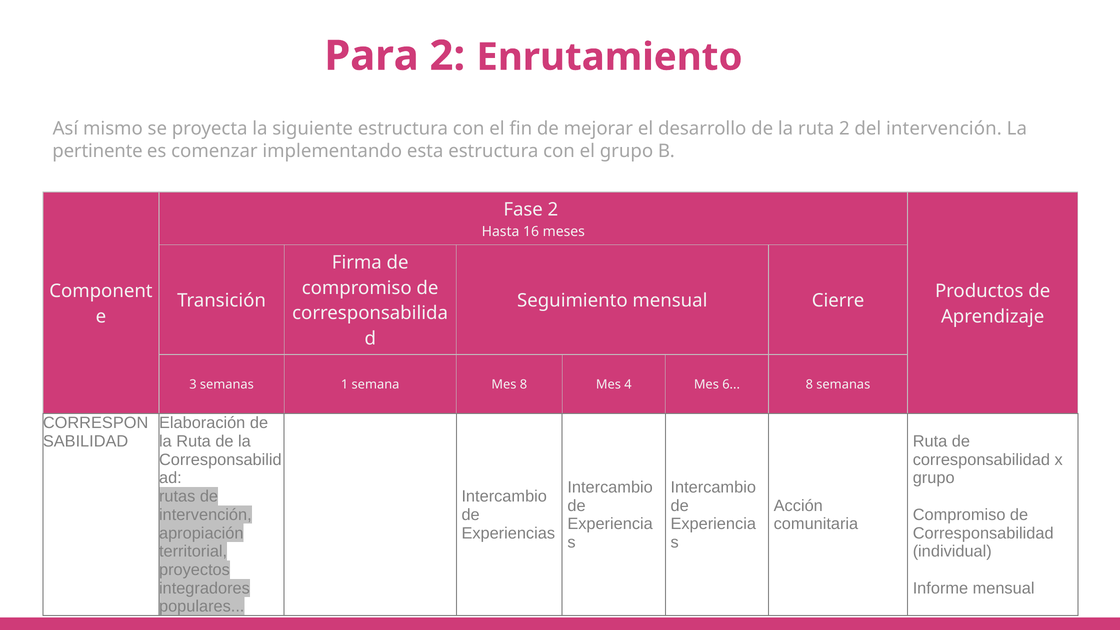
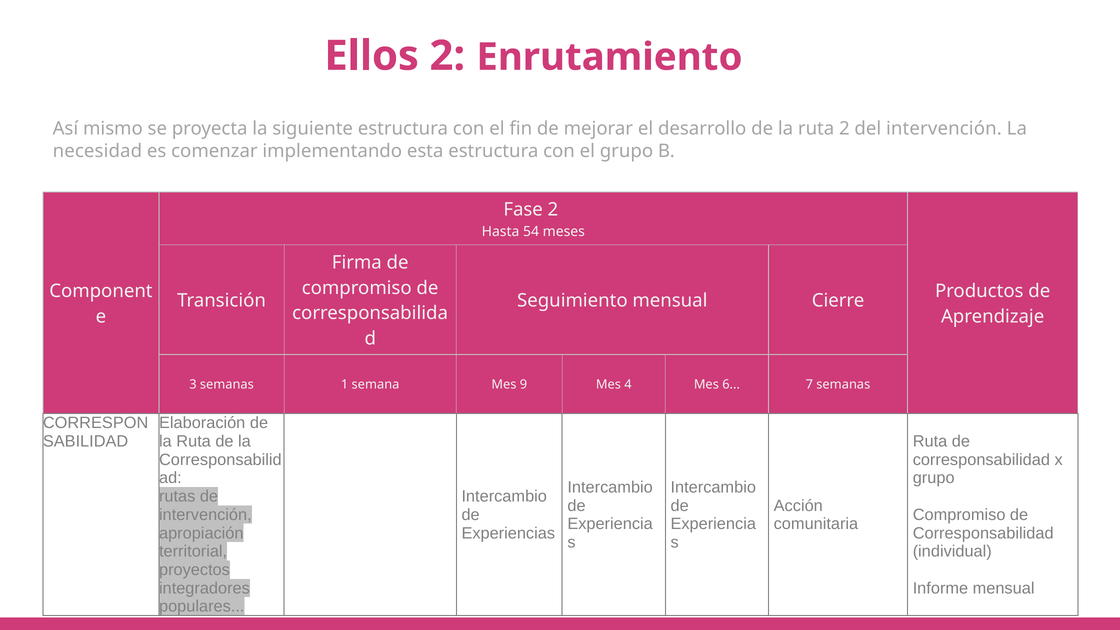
Para: Para -> Ellos
pertinente: pertinente -> necesidad
16: 16 -> 54
Mes 8: 8 -> 9
6 8: 8 -> 7
